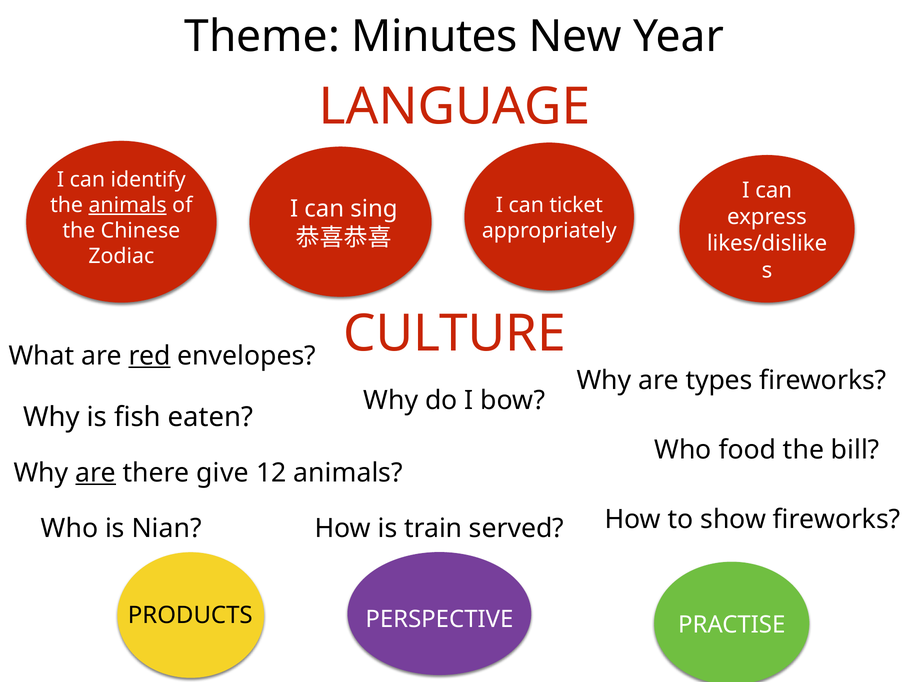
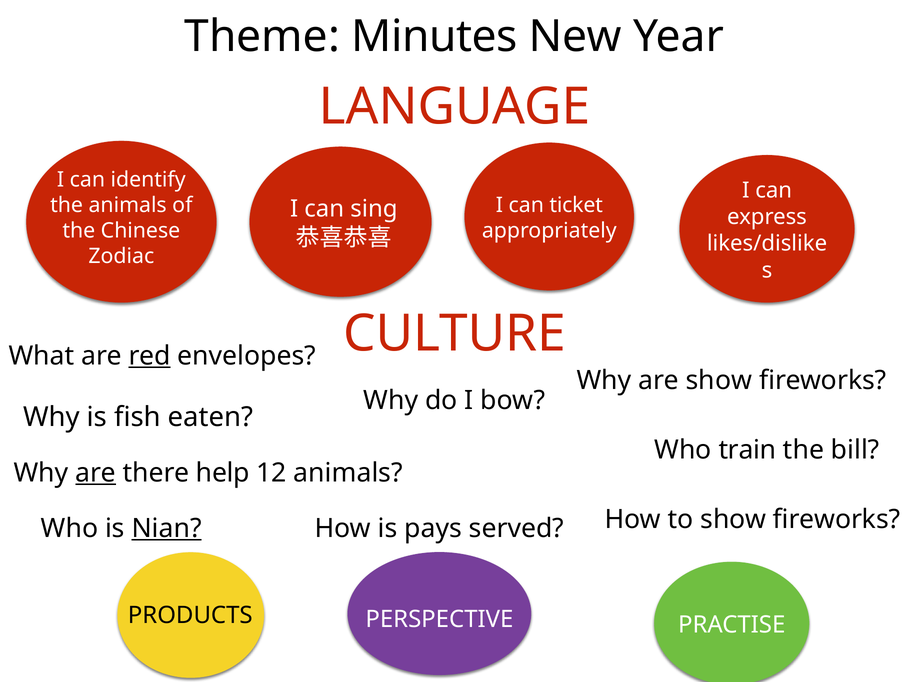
animals at (128, 205) underline: present -> none
are types: types -> show
food: food -> train
give: give -> help
Nian underline: none -> present
train: train -> pays
